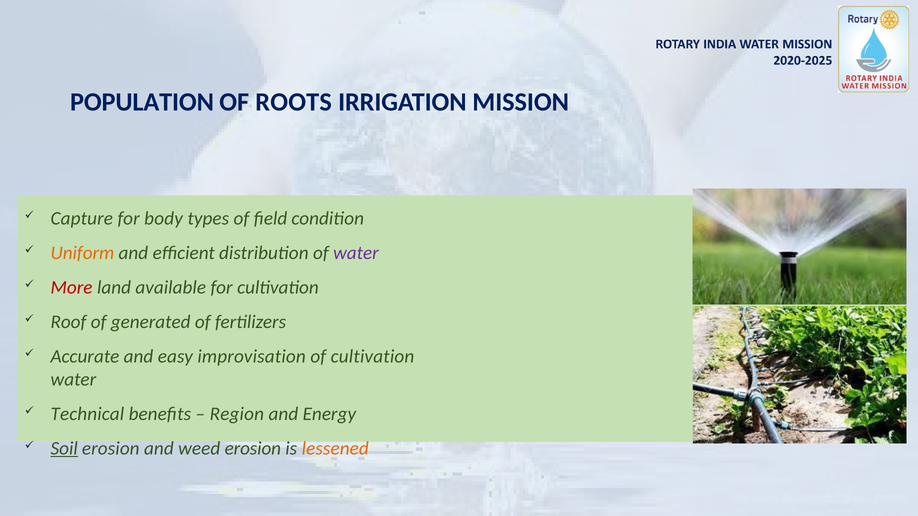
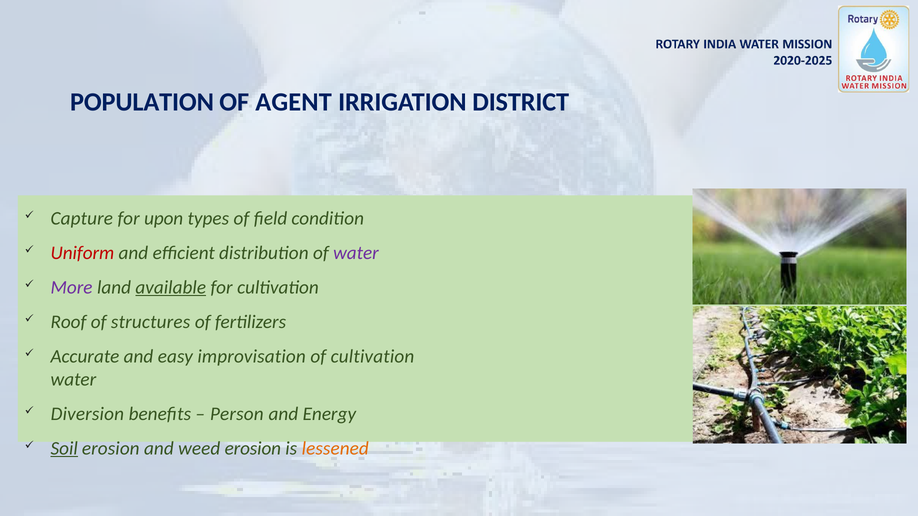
ROOTS: ROOTS -> AGENT
MISSION: MISSION -> DISTRICT
body: body -> upon
Uniform colour: orange -> red
More colour: red -> purple
available underline: none -> present
generated: generated -> structures
Technical: Technical -> Diversion
Region: Region -> Person
